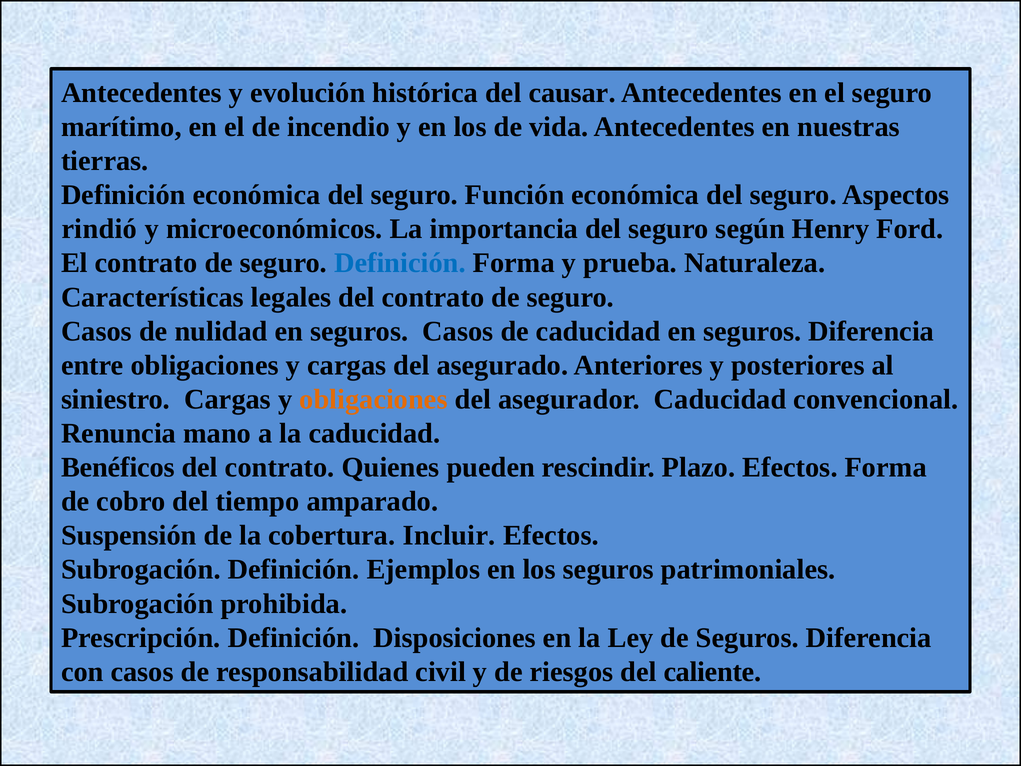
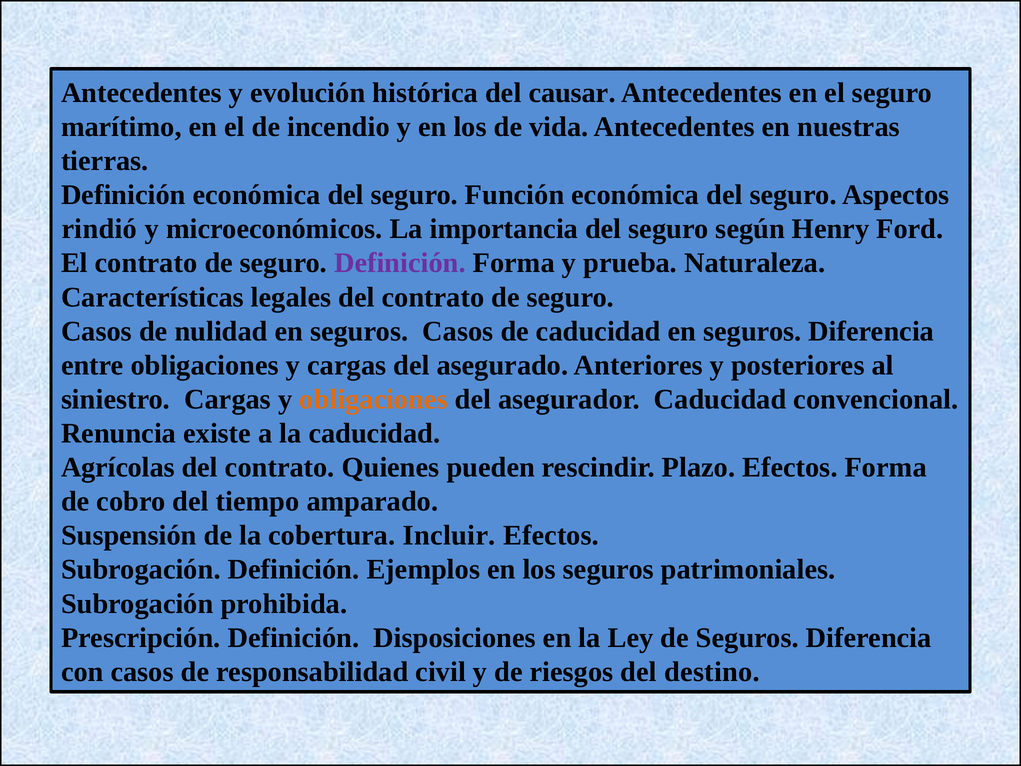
Definición at (400, 263) colour: blue -> purple
mano: mano -> existe
Benéficos: Benéficos -> Agrícolas
caliente: caliente -> destino
